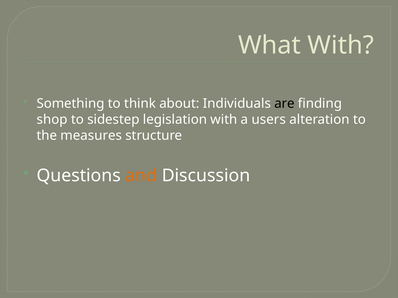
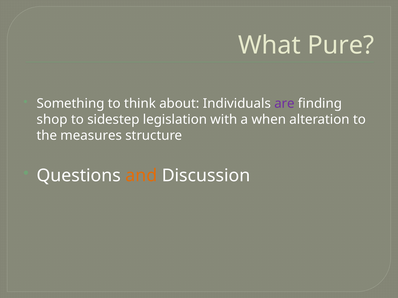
What With: With -> Pure
are colour: black -> purple
users: users -> when
